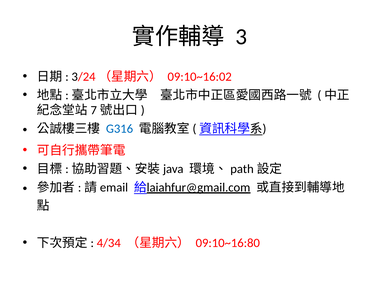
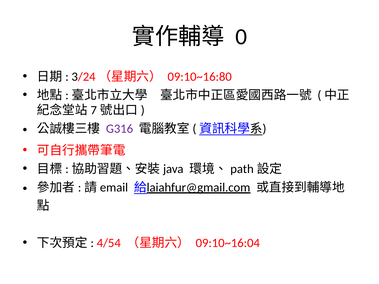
3: 3 -> 0
09:10~16:02: 09:10~16:02 -> 09:10~16:80
G316 colour: blue -> purple
4/34: 4/34 -> 4/54
09:10~16:80: 09:10~16:80 -> 09:10~16:04
